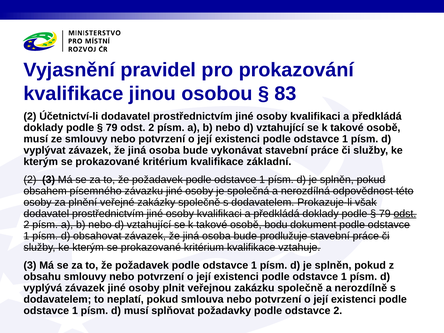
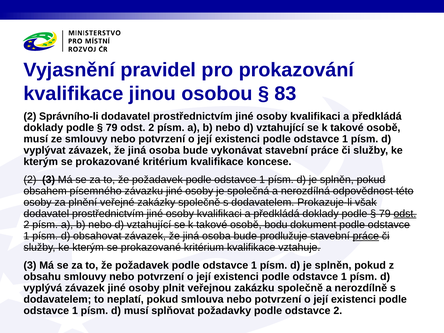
Účetnictví-li: Účetnictví-li -> Správního-li
základní: základní -> koncese
práce at (366, 236) underline: none -> present
